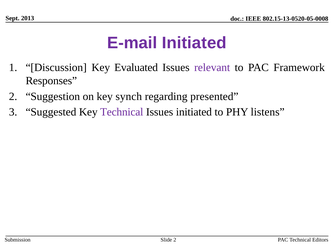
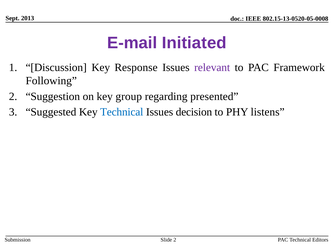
Evaluated: Evaluated -> Response
Responses: Responses -> Following
synch: synch -> group
Technical at (122, 112) colour: purple -> blue
Issues initiated: initiated -> decision
